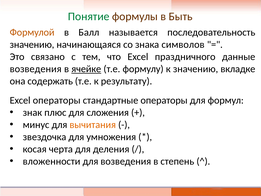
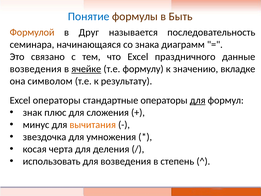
Понятие colour: green -> blue
Балл: Балл -> Друг
значению at (32, 44): значению -> семинара
символов: символов -> диаграмм
содержать: содержать -> символом
для at (198, 100) underline: none -> present
вложенности: вложенности -> использовать
